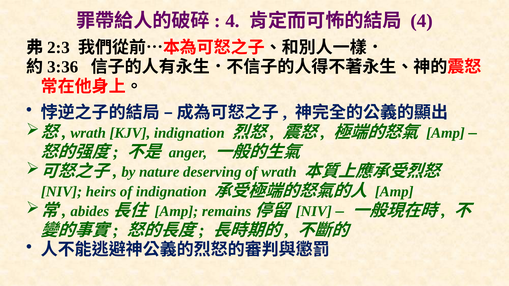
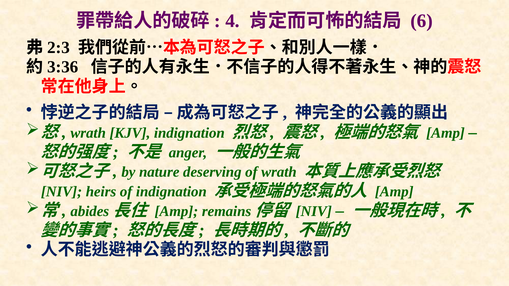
4 at (422, 21): 4 -> 6
